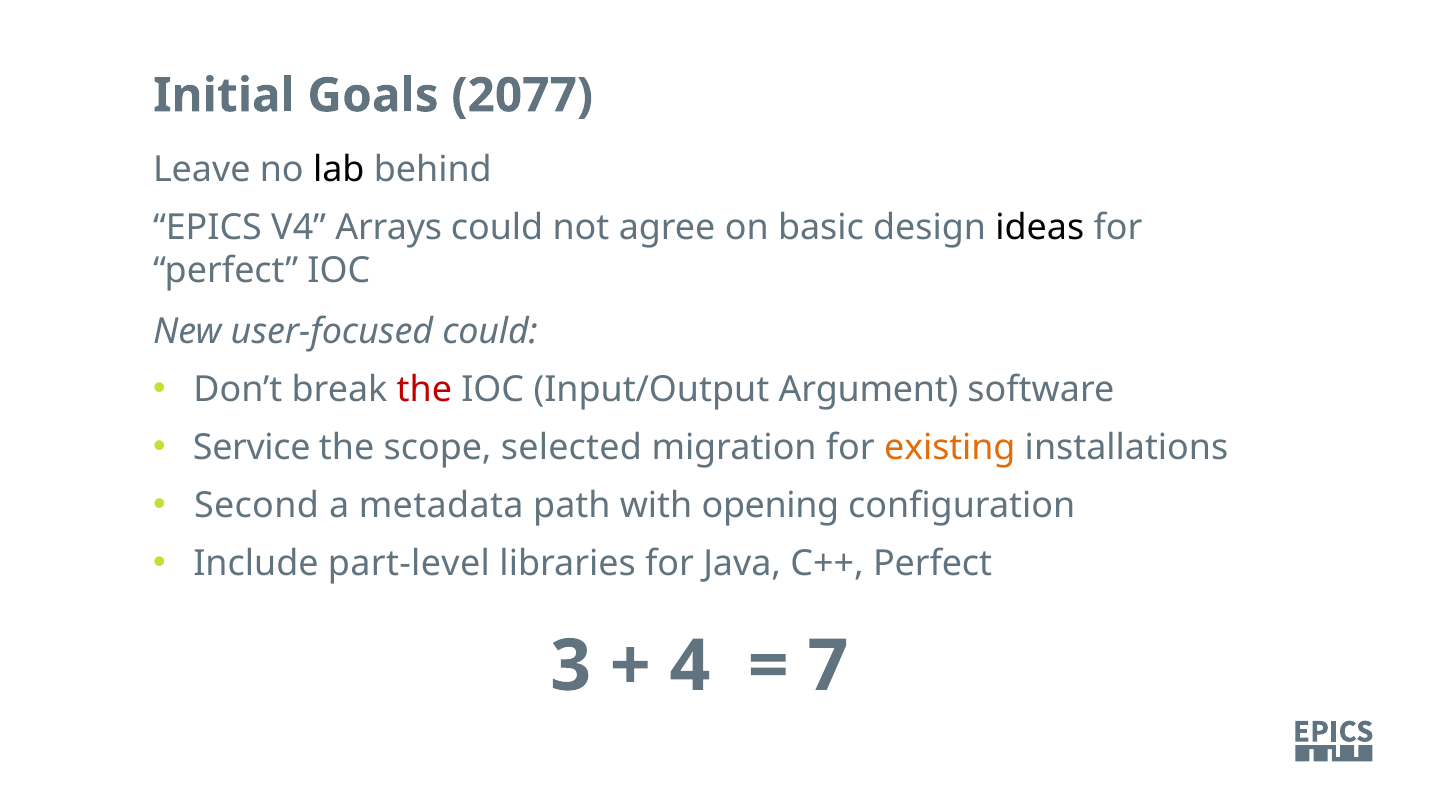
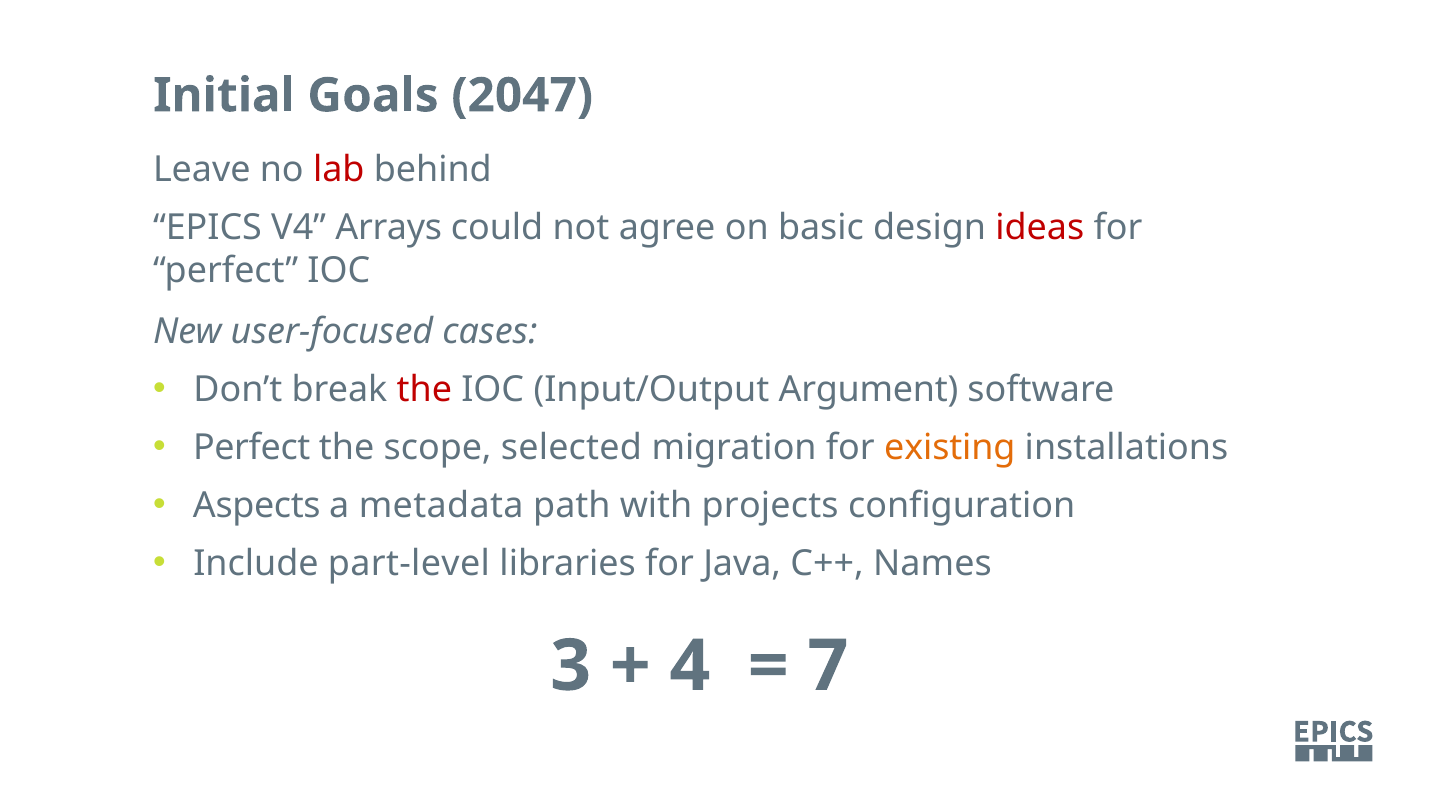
2077: 2077 -> 2047
lab colour: black -> red
ideas colour: black -> red
user-focused could: could -> cases
Service at (252, 447): Service -> Perfect
Second: Second -> Aspects
opening: opening -> projects
C++ Perfect: Perfect -> Names
